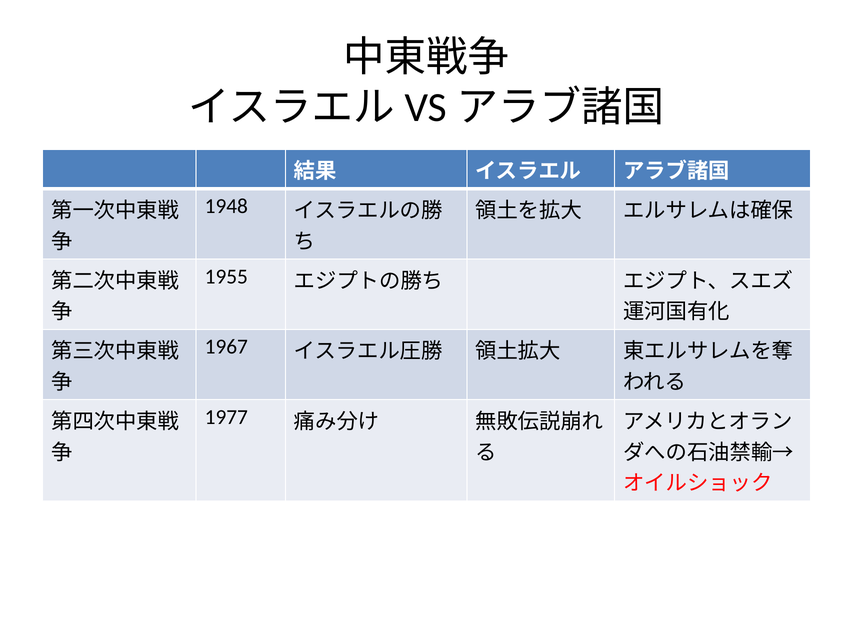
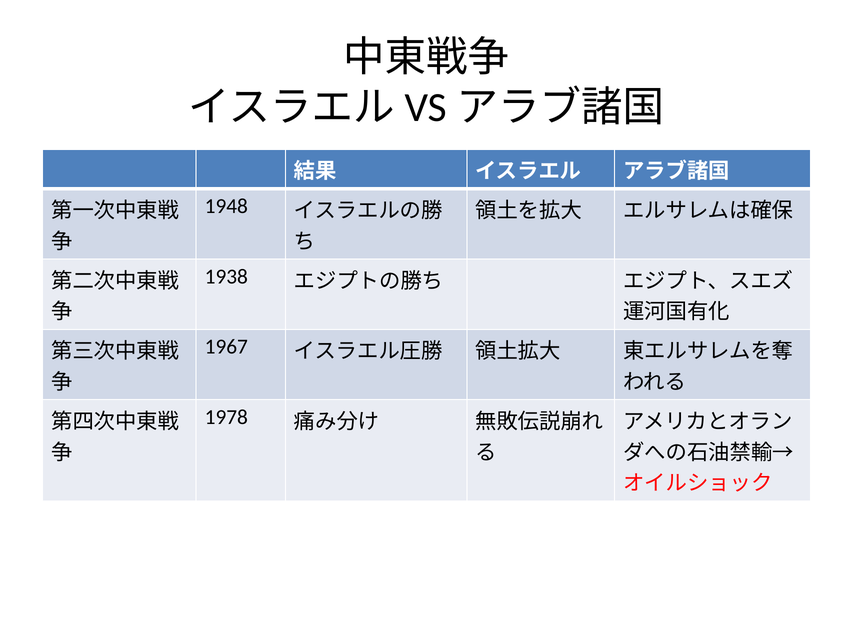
1955: 1955 -> 1938
1977: 1977 -> 1978
